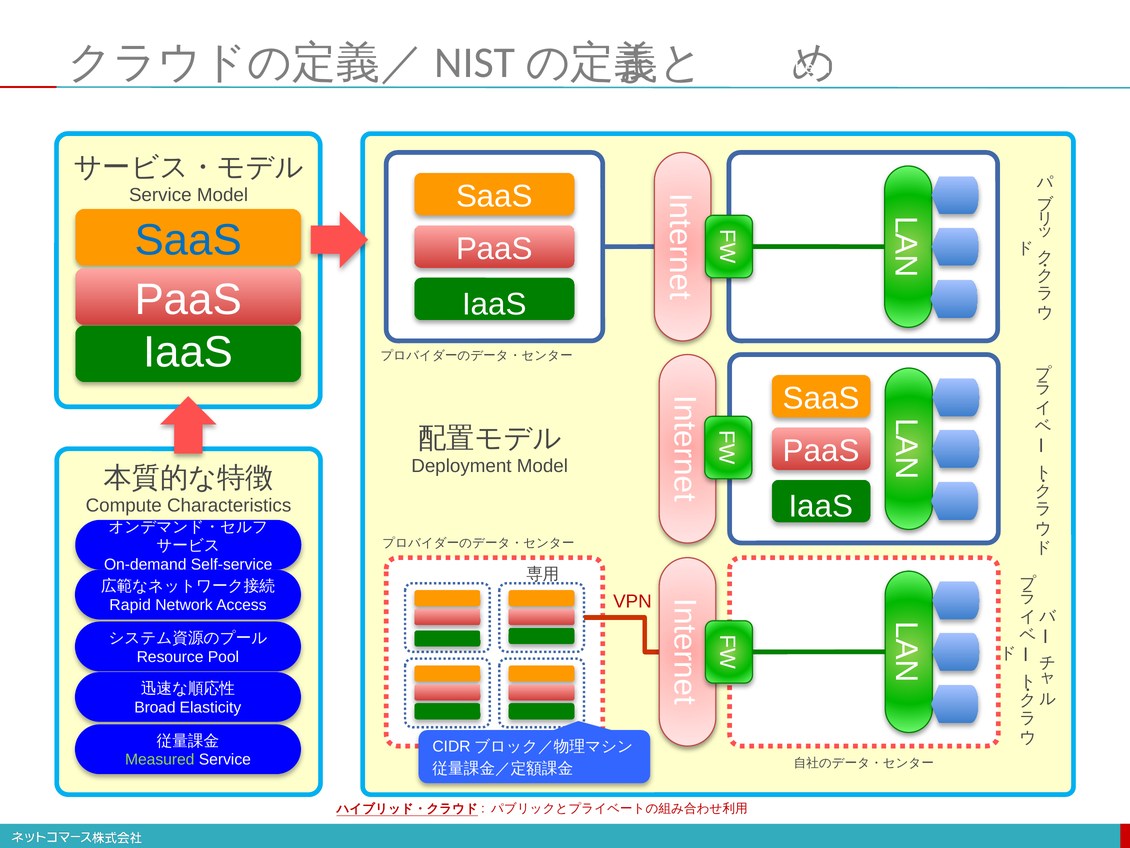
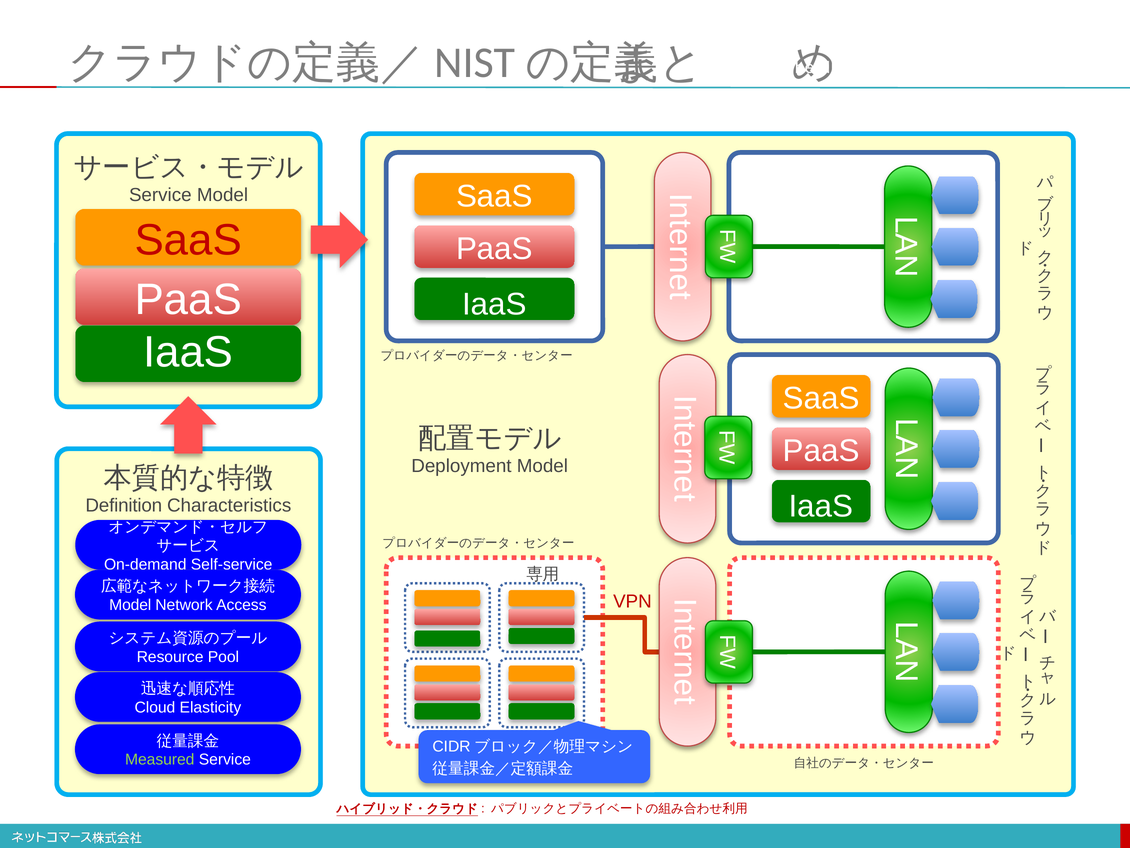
SaaS at (188, 240) colour: blue -> red
Compute at (124, 505): Compute -> Definition
Rapid at (130, 605): Rapid -> Model
Broad at (155, 707): Broad -> Cloud
